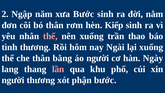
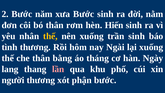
2 Ngập: Ngập -> Bước
Kiếp: Kiếp -> Hiến
thế at (50, 36) colour: pink -> yellow
trần thao: thao -> sinh
áo người: người -> tháng
